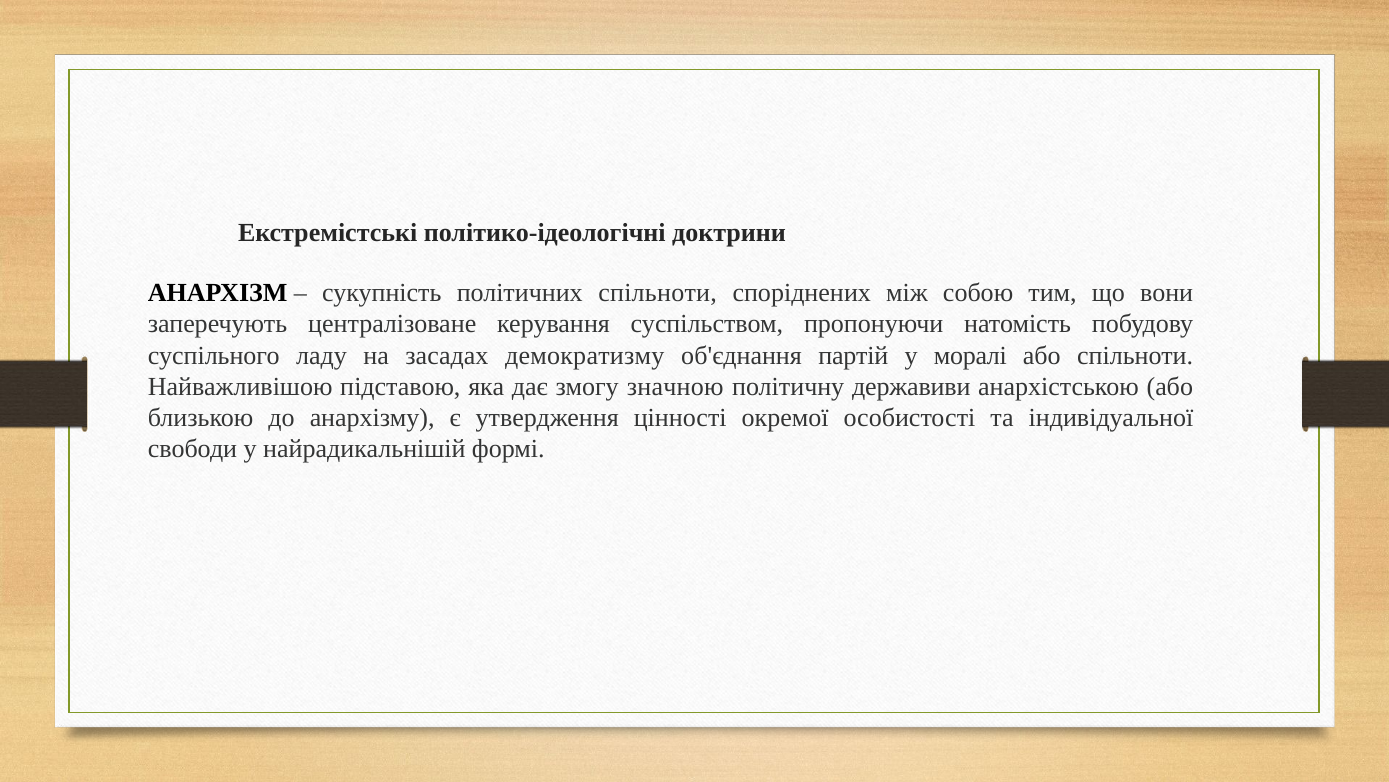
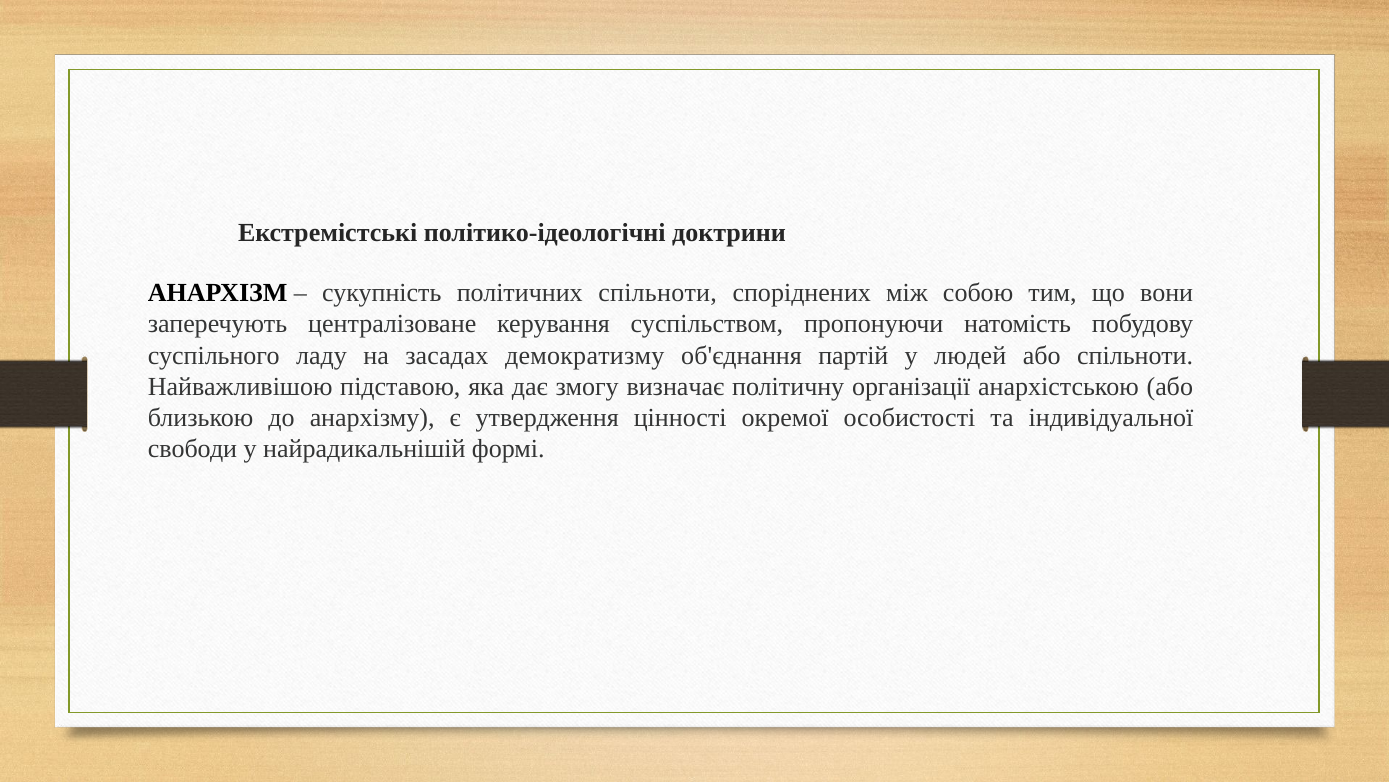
моралі: моралі -> людей
значною: значною -> визначає
державиви: державиви -> організації
